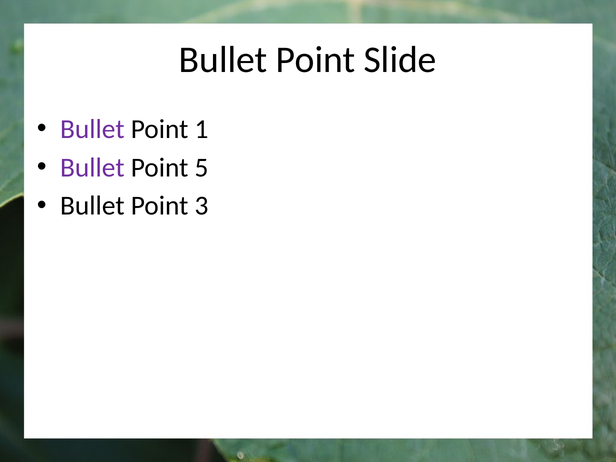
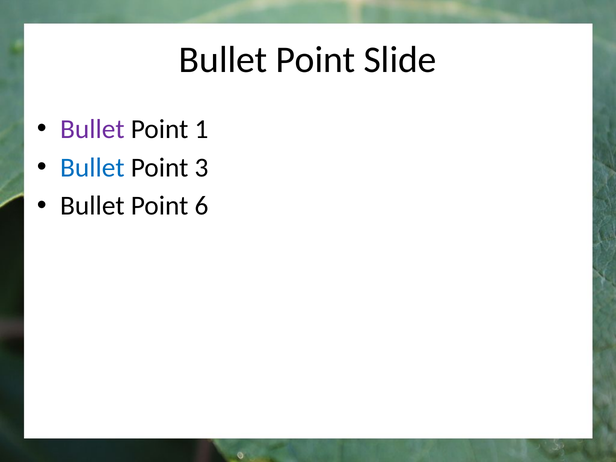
Bullet at (92, 168) colour: purple -> blue
5: 5 -> 3
3: 3 -> 6
